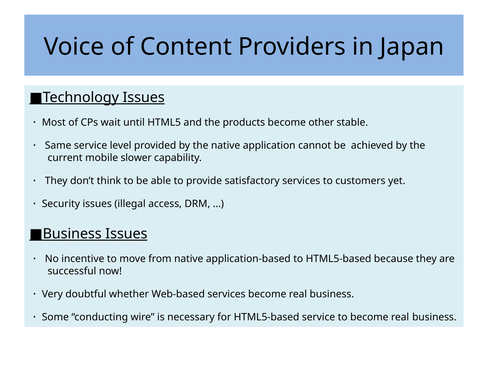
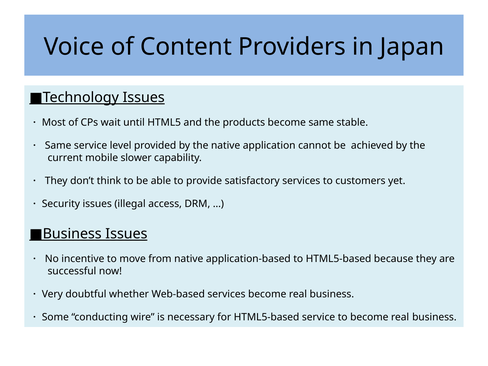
become other: other -> same
